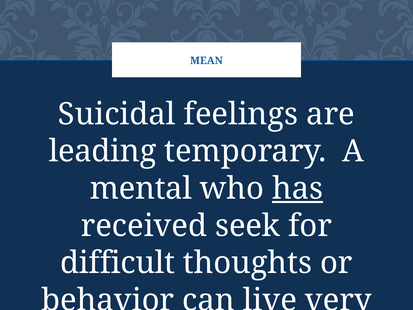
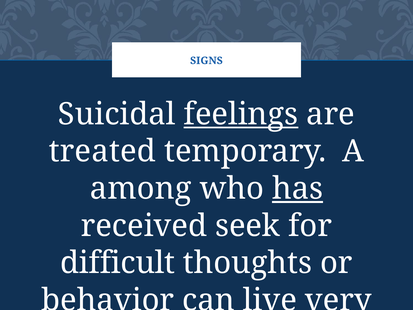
MEAN: MEAN -> SIGNS
feelings underline: none -> present
leading: leading -> treated
mental: mental -> among
